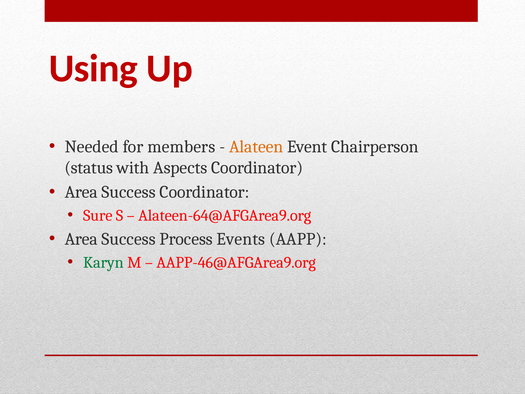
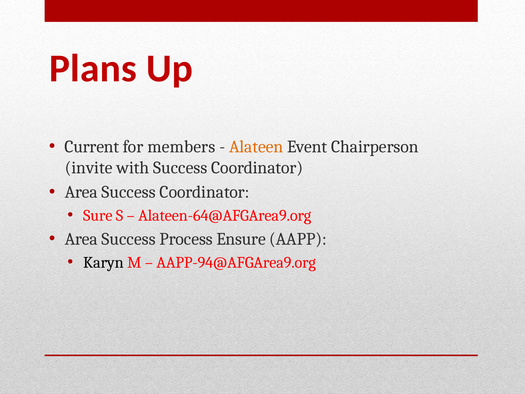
Using: Using -> Plans
Needed: Needed -> Current
status: status -> invite
with Aspects: Aspects -> Success
Events: Events -> Ensure
Karyn colour: green -> black
AAPP-46@AFGArea9.org: AAPP-46@AFGArea9.org -> AAPP-94@AFGArea9.org
